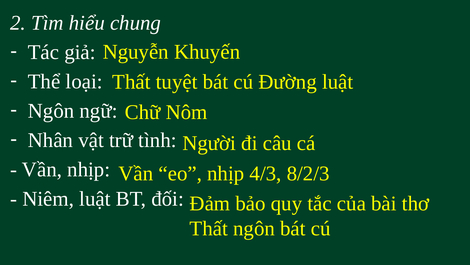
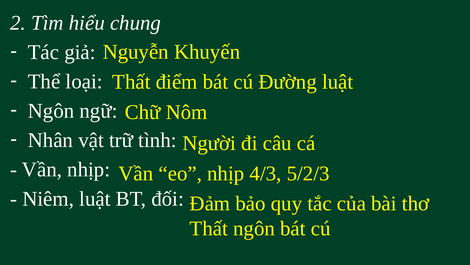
tuyệt: tuyệt -> điểm
8/2/3: 8/2/3 -> 5/2/3
